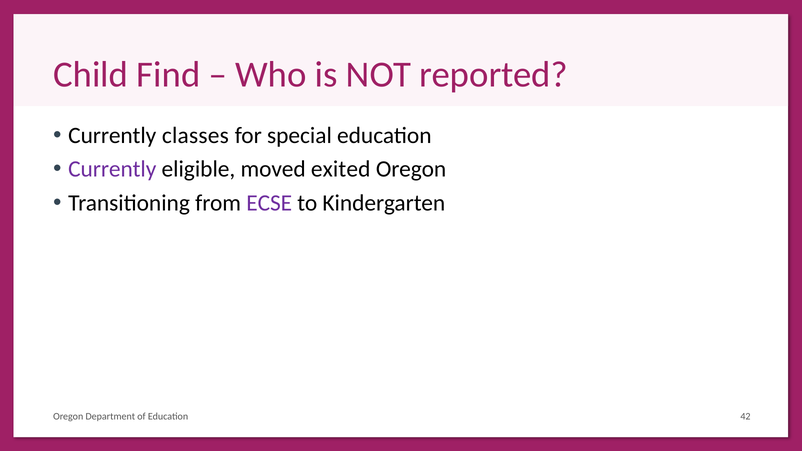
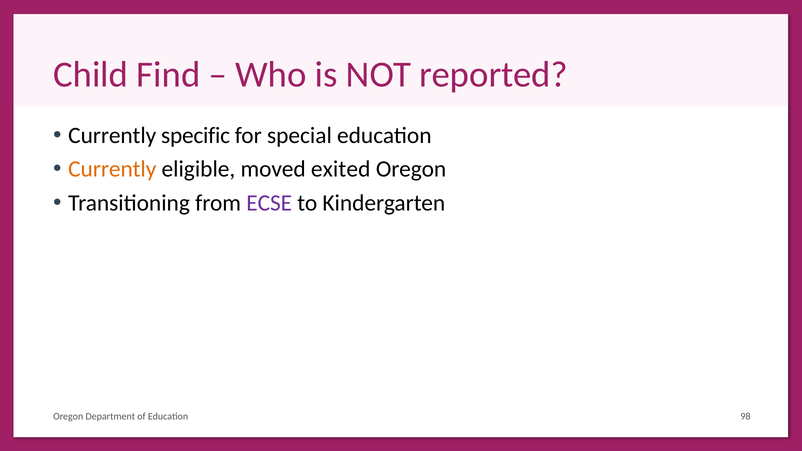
classes: classes -> specific
Currently at (112, 169) colour: purple -> orange
42: 42 -> 98
